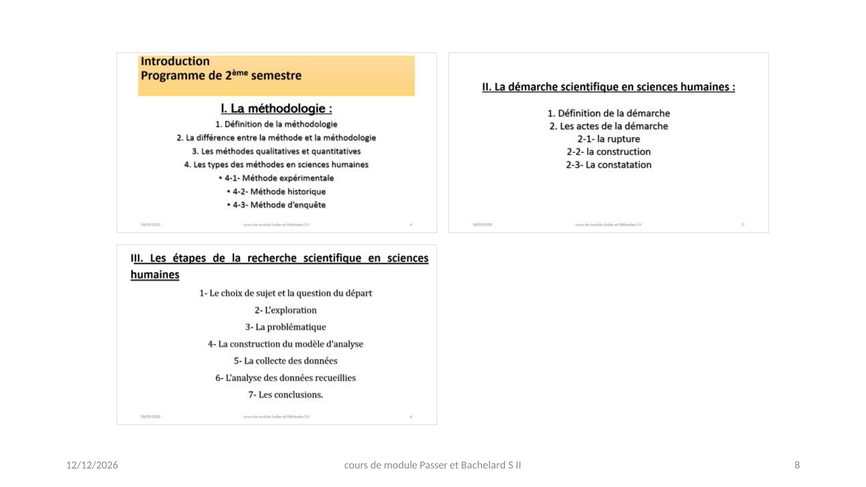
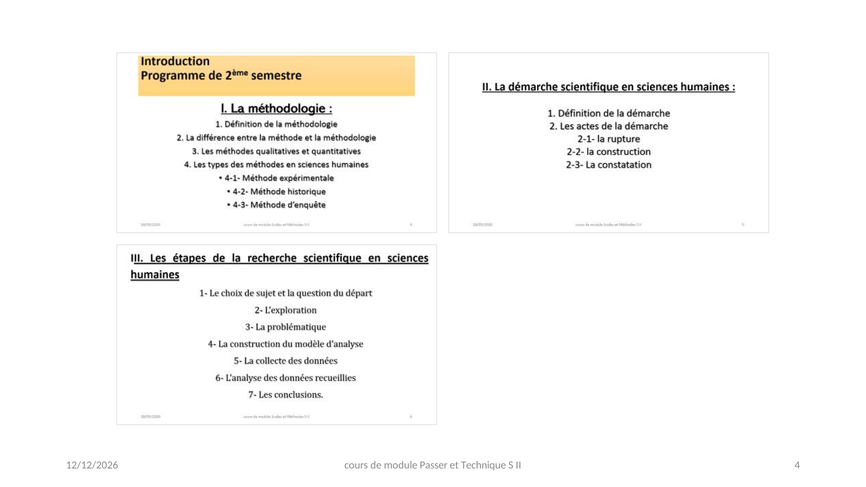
Bachelard: Bachelard -> Technique
8: 8 -> 4
